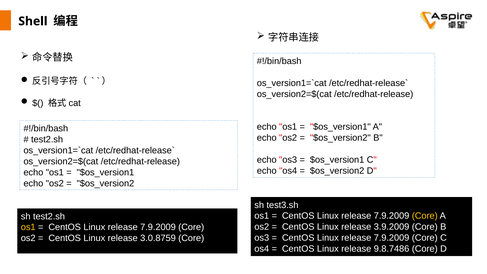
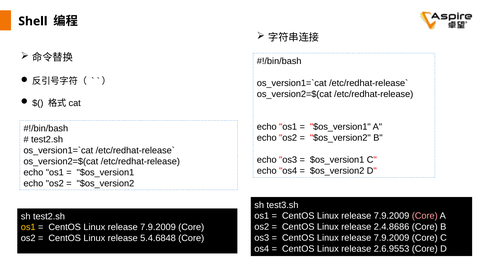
Core at (425, 216) colour: yellow -> pink
3.9.2009: 3.9.2009 -> 2.4.8686
3.0.8759: 3.0.8759 -> 5.4.6848
9.8.7486: 9.8.7486 -> 2.6.9553
